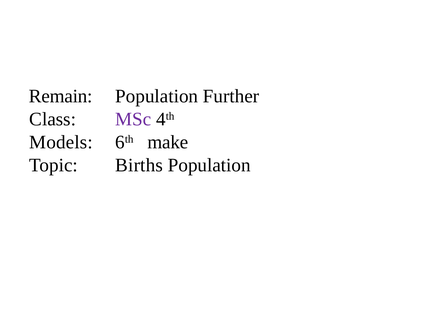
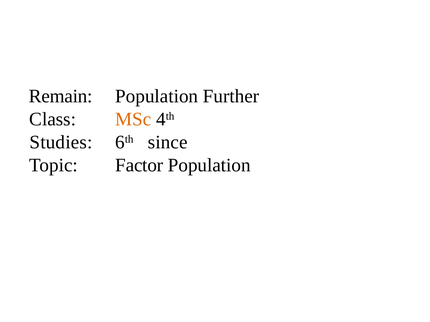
MSc colour: purple -> orange
Models: Models -> Studies
make: make -> since
Births: Births -> Factor
